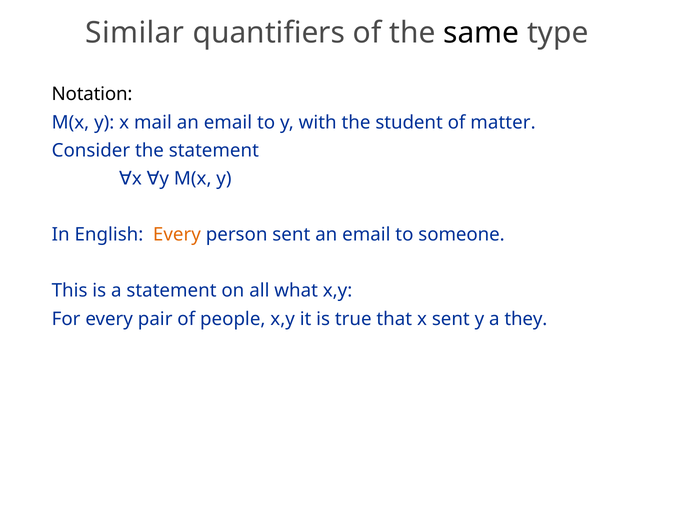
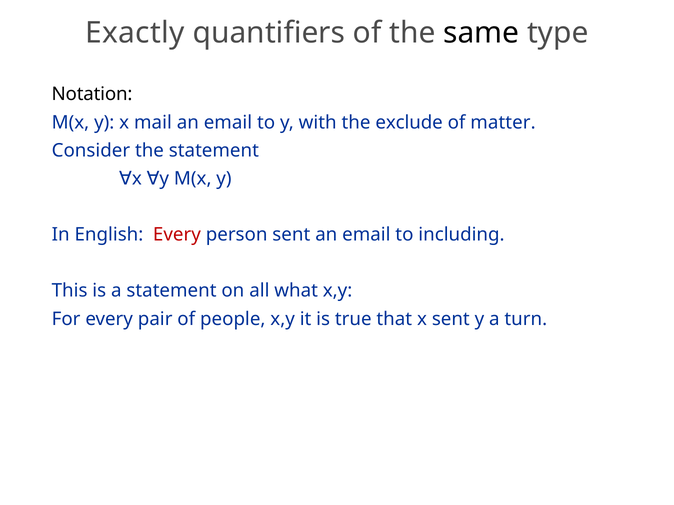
Similar: Similar -> Exactly
student: student -> exclude
Every at (177, 235) colour: orange -> red
someone: someone -> including
they: they -> turn
